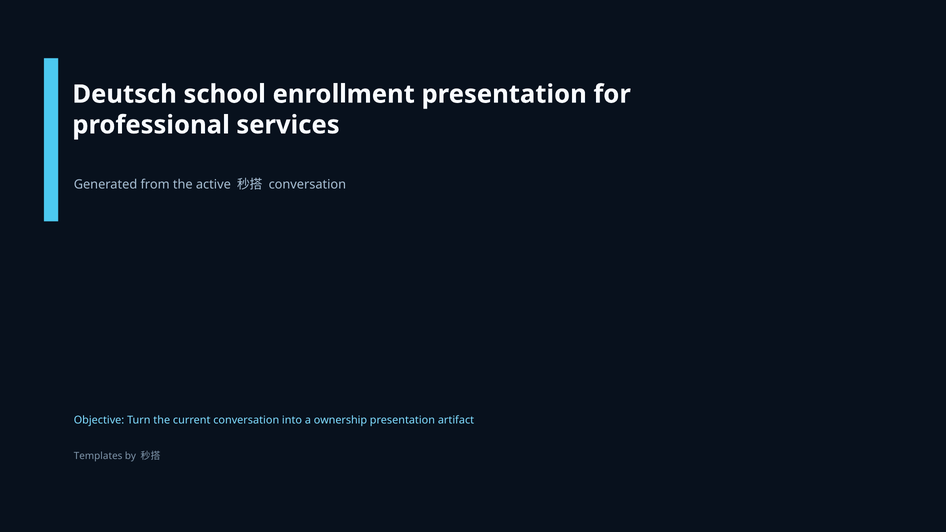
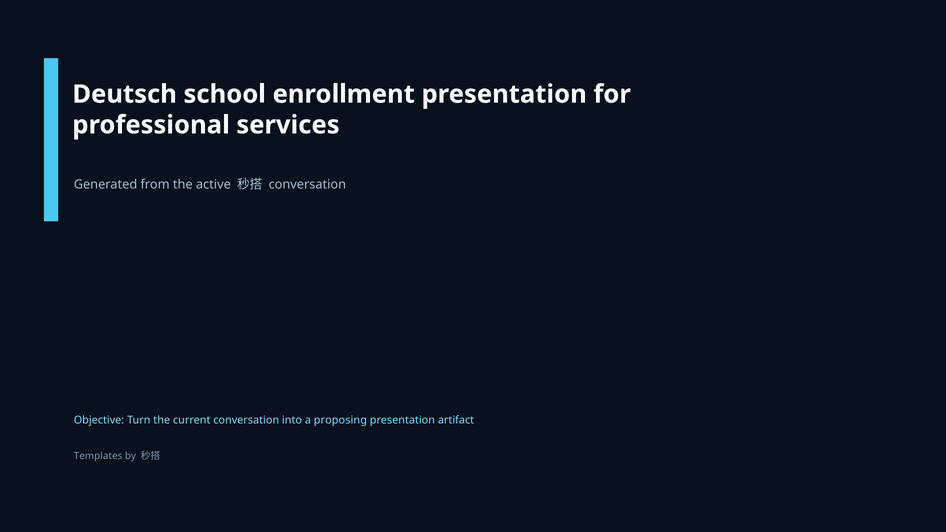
ownership: ownership -> proposing
